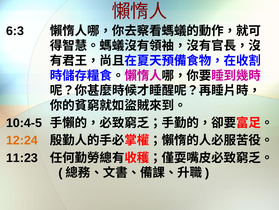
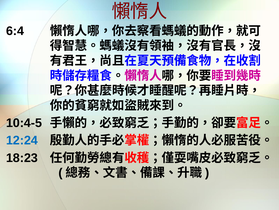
6:3: 6:3 -> 6:4
12:24 colour: orange -> blue
11:23: 11:23 -> 18:23
